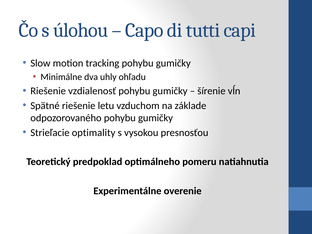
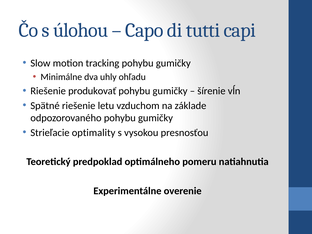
vzdialenosť: vzdialenosť -> produkovať
